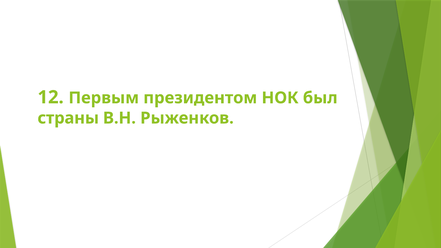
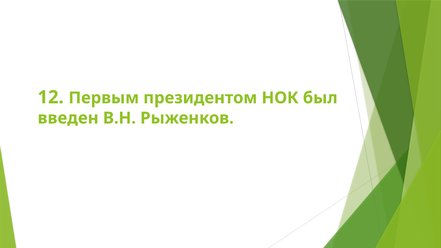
страны: страны -> введен
